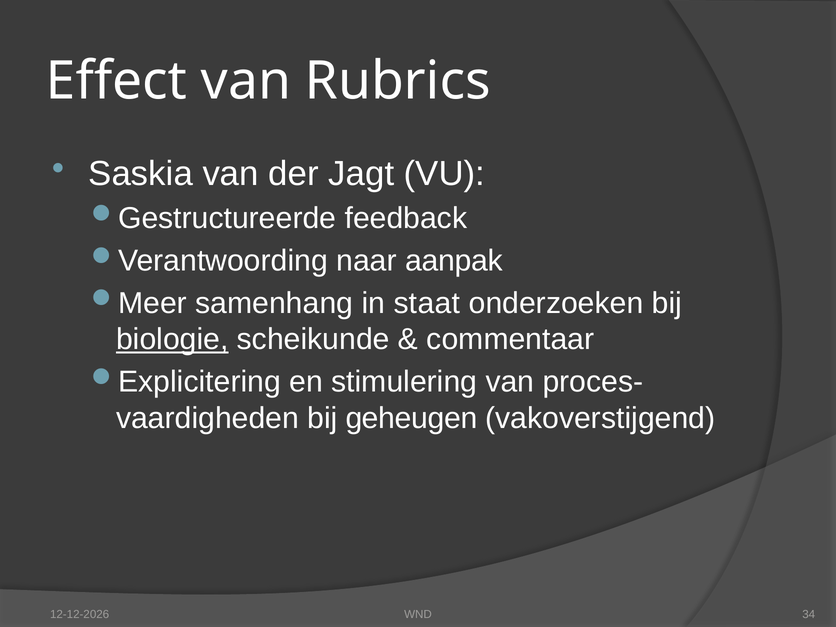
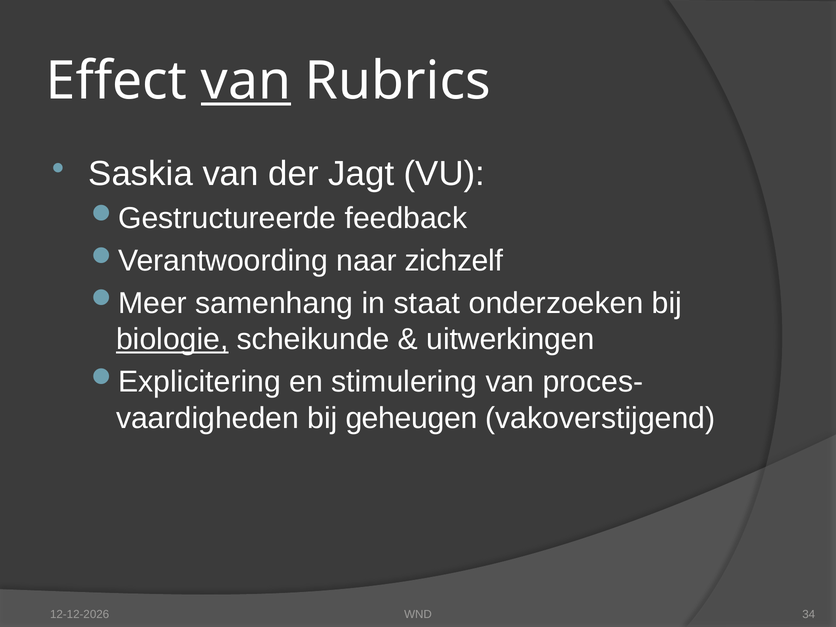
van at (246, 81) underline: none -> present
aanpak: aanpak -> zichzelf
commentaar: commentaar -> uitwerkingen
